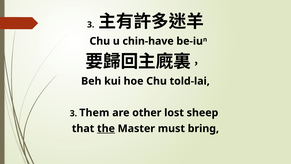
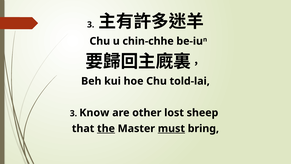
chin-have: chin-have -> chin-chhe
Them: Them -> Know
must underline: none -> present
